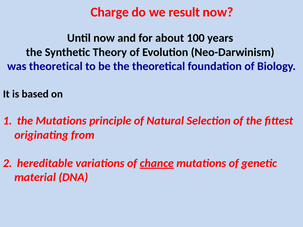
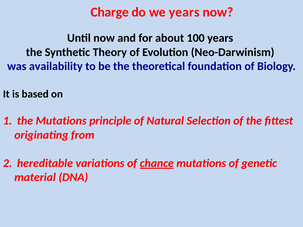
we result: result -> years
was theoretical: theoretical -> availability
